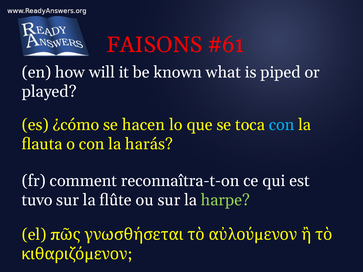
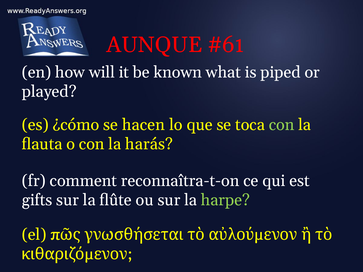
FAISONS: FAISONS -> AUNQUE
con at (282, 125) colour: light blue -> light green
tuvo: tuvo -> gifts
